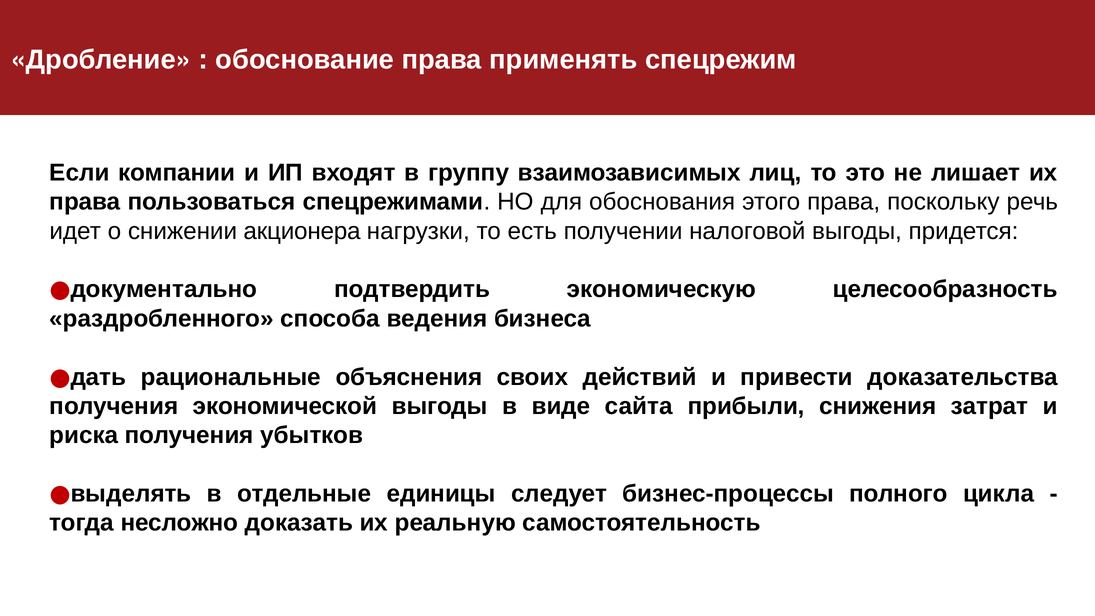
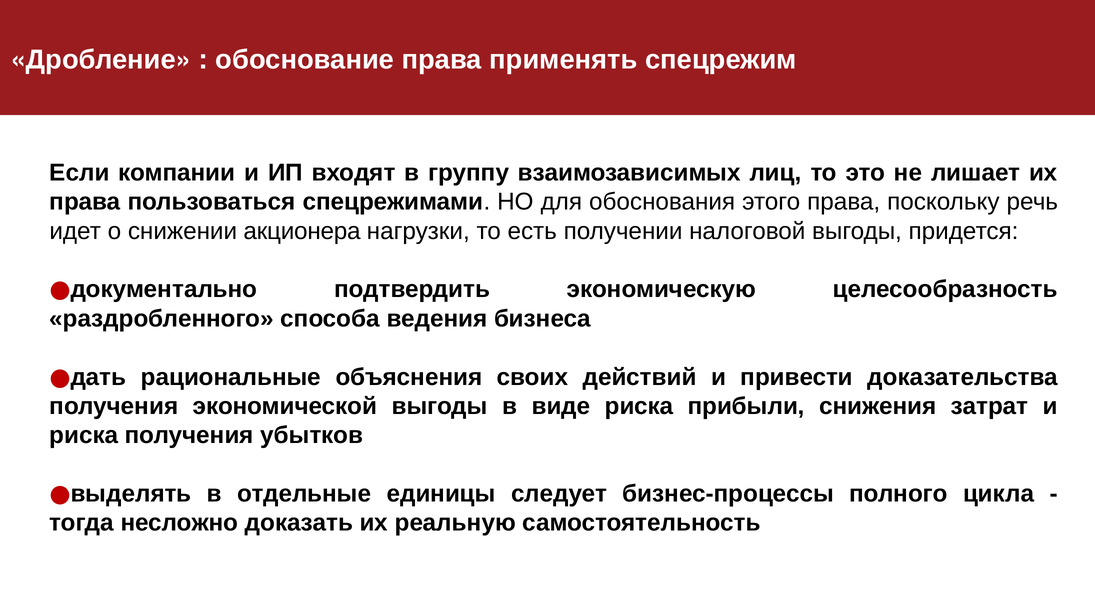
виде сайта: сайта -> риска
